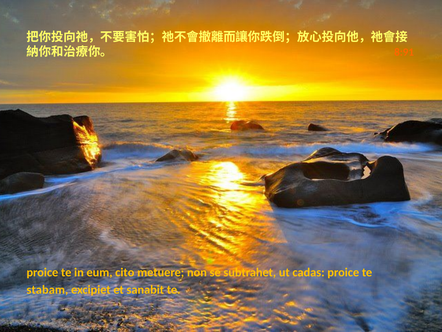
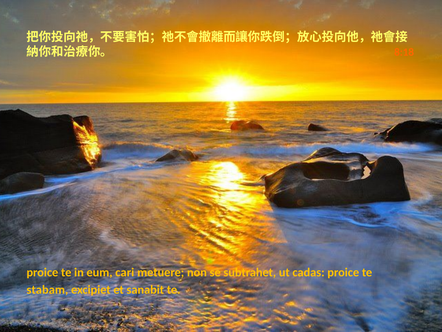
8:91: 8:91 -> 8:18
cito: cito -> cari
